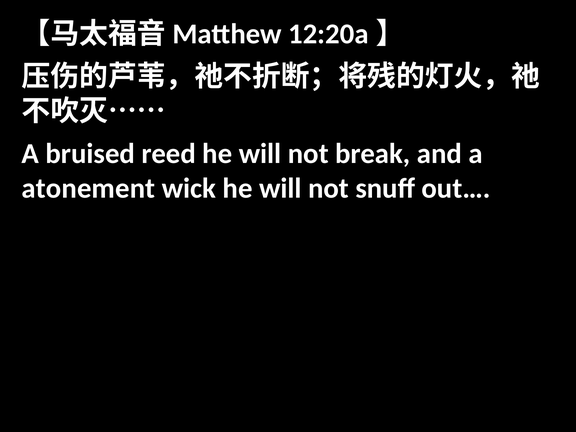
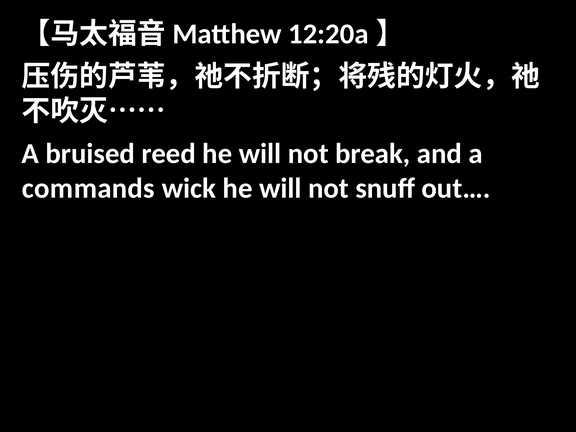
atonement: atonement -> commands
